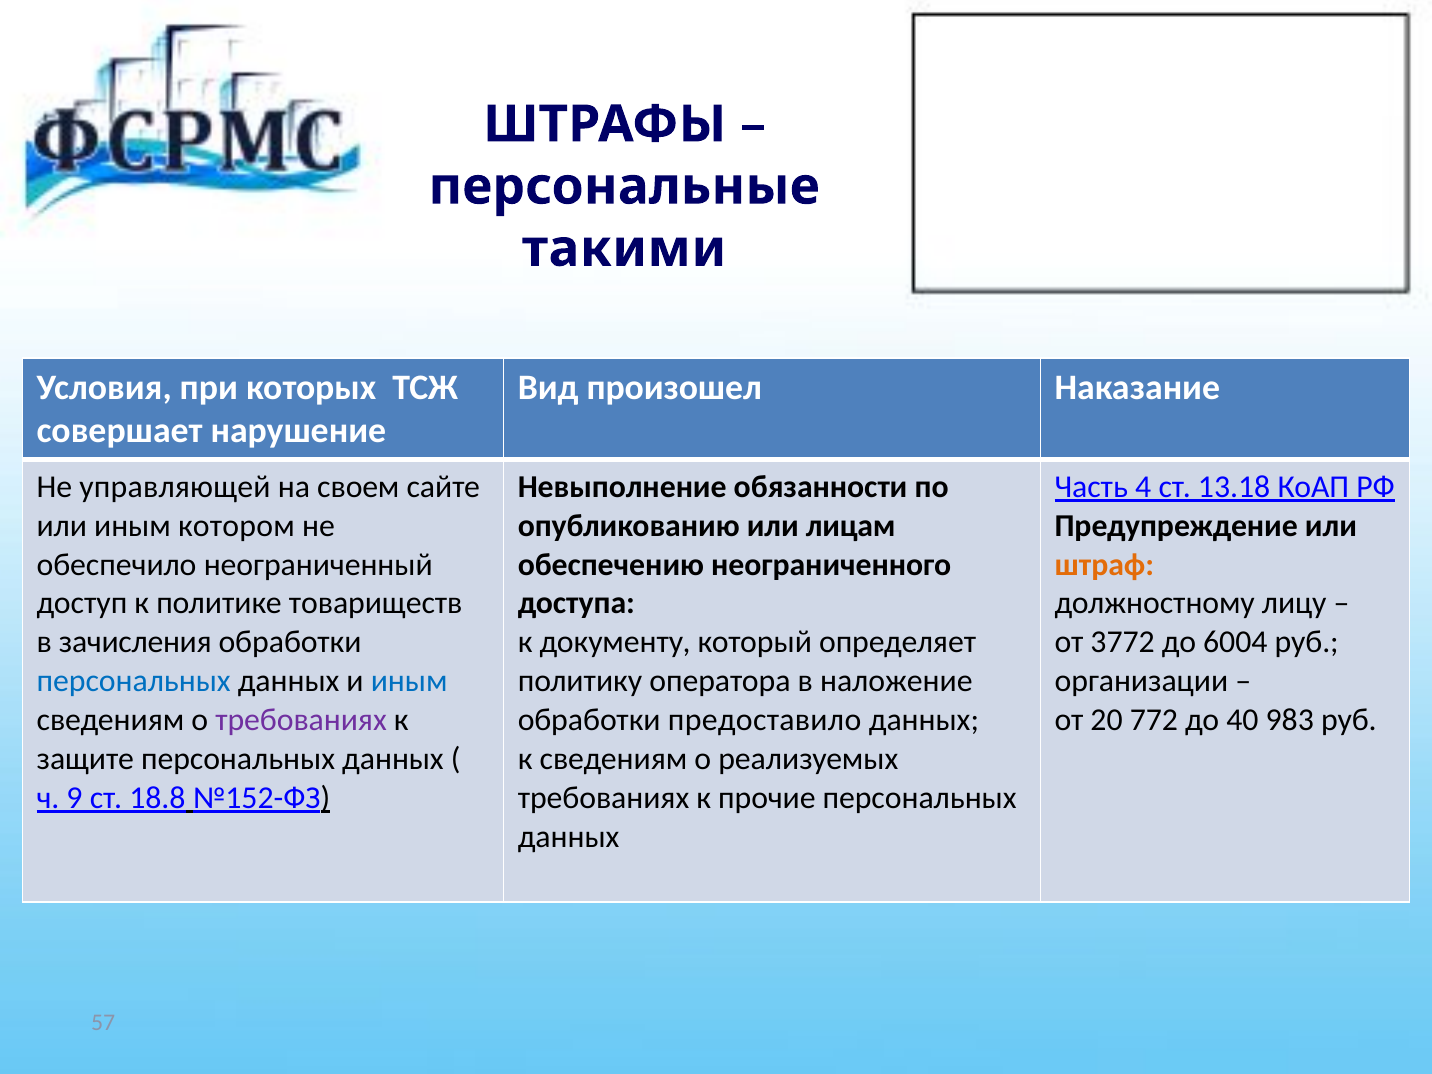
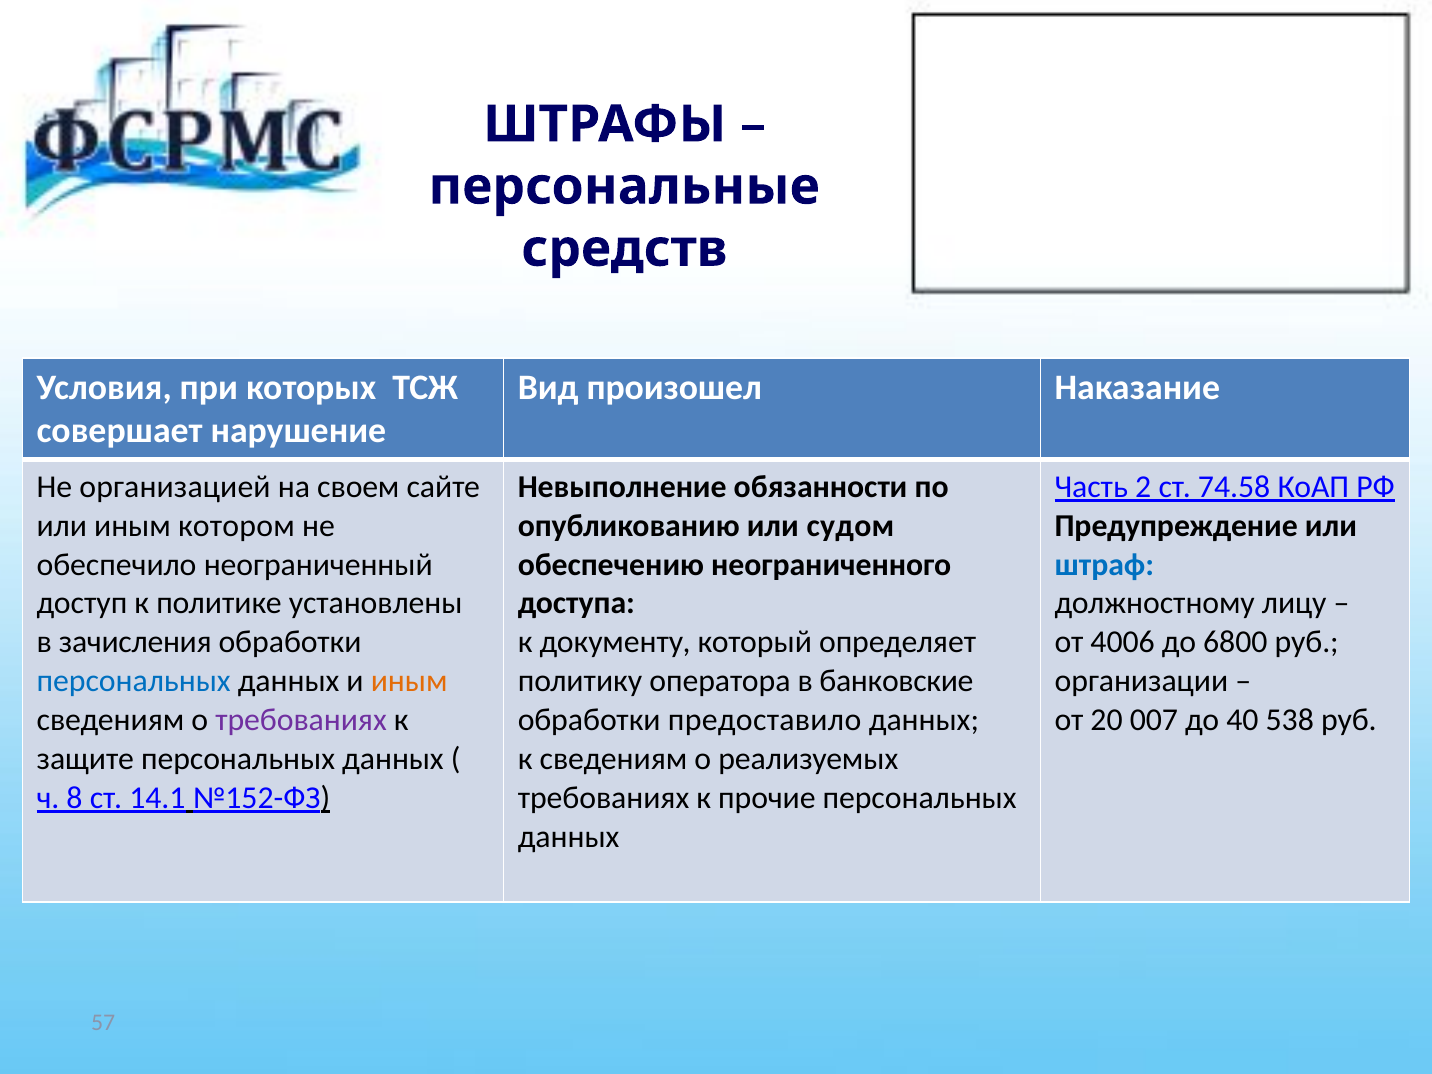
такими: такими -> средств
управляющей: управляющей -> организацией
4: 4 -> 2
13.18: 13.18 -> 74.58
лицам: лицам -> судом
штраф colour: orange -> blue
товариществ: товариществ -> установлены
3772: 3772 -> 4006
6004: 6004 -> 6800
иным at (409, 681) colour: blue -> orange
наложение: наложение -> банковские
772: 772 -> 007
983: 983 -> 538
9: 9 -> 8
18.8: 18.8 -> 14.1
